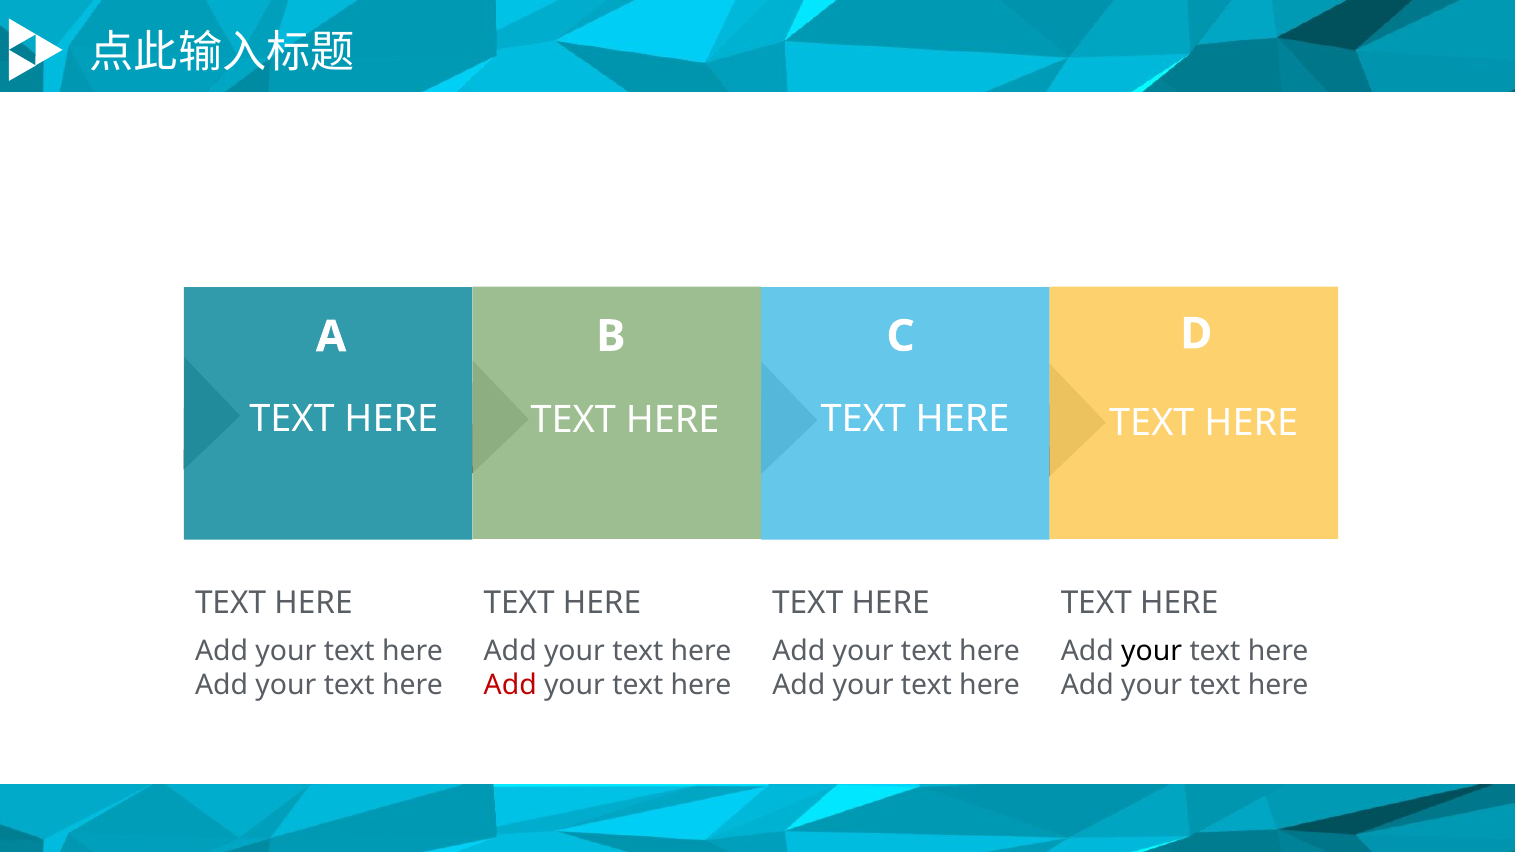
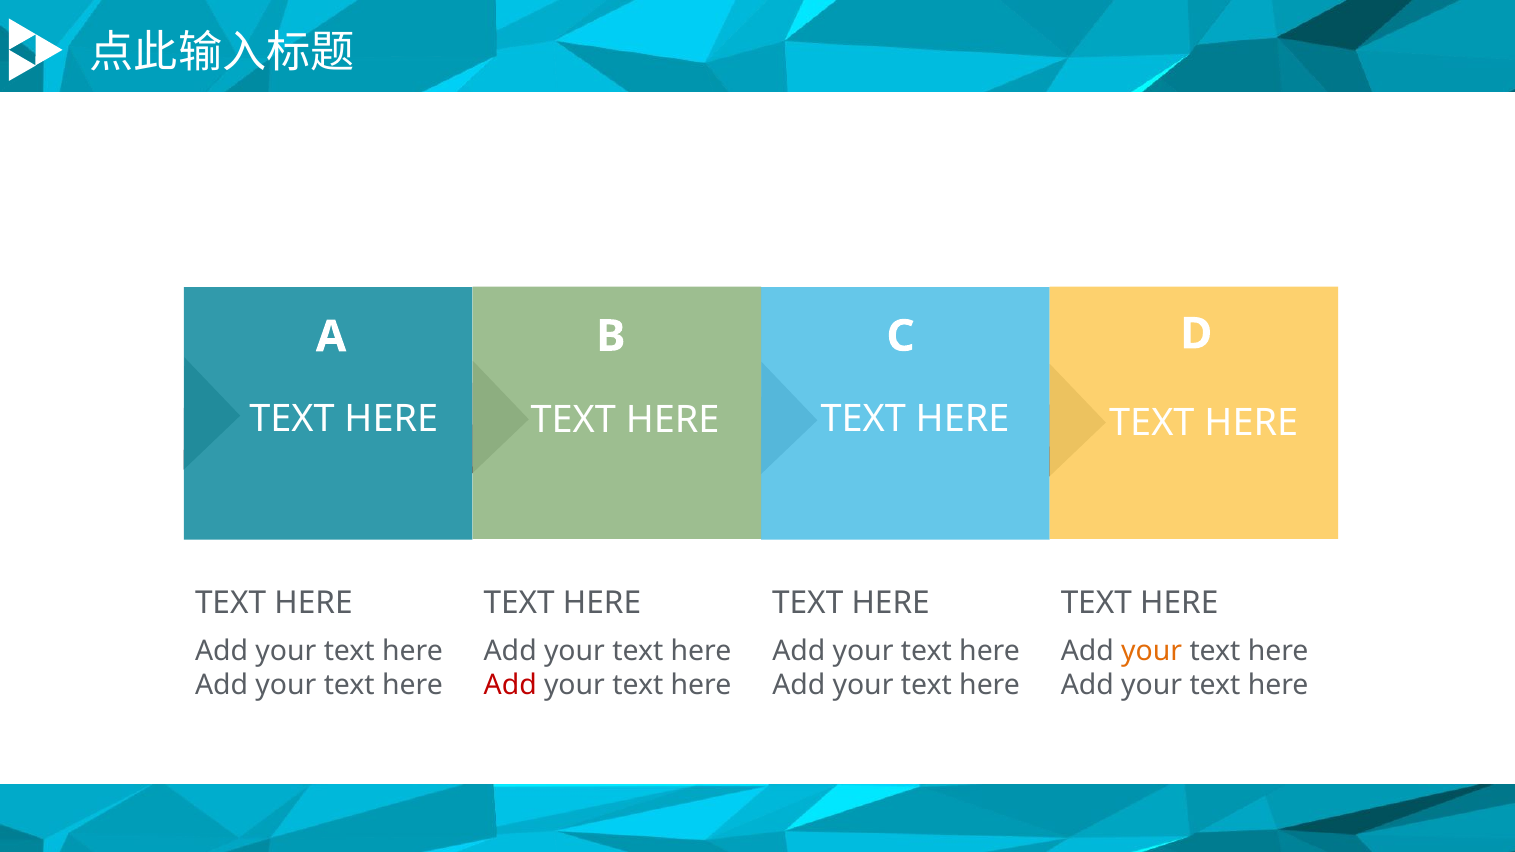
your at (1152, 651) colour: black -> orange
